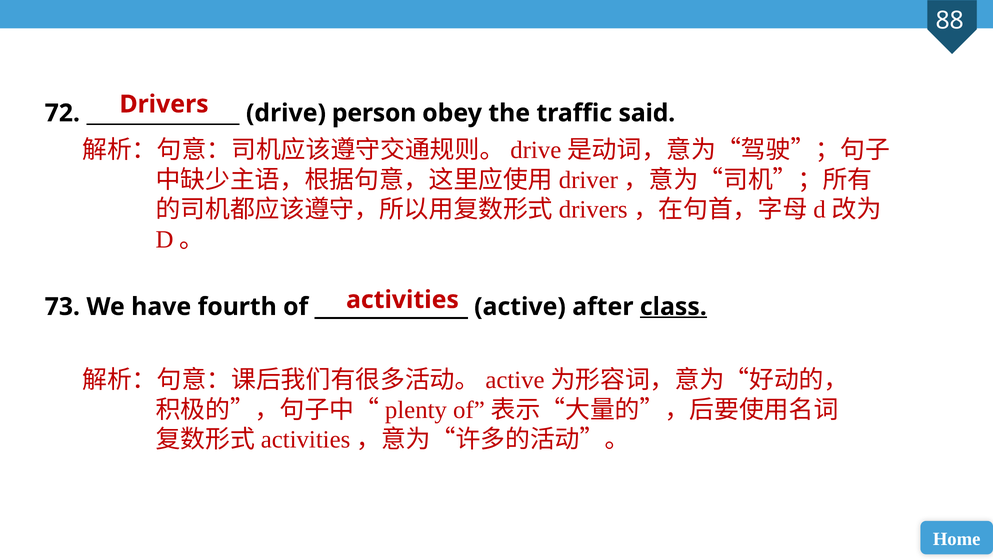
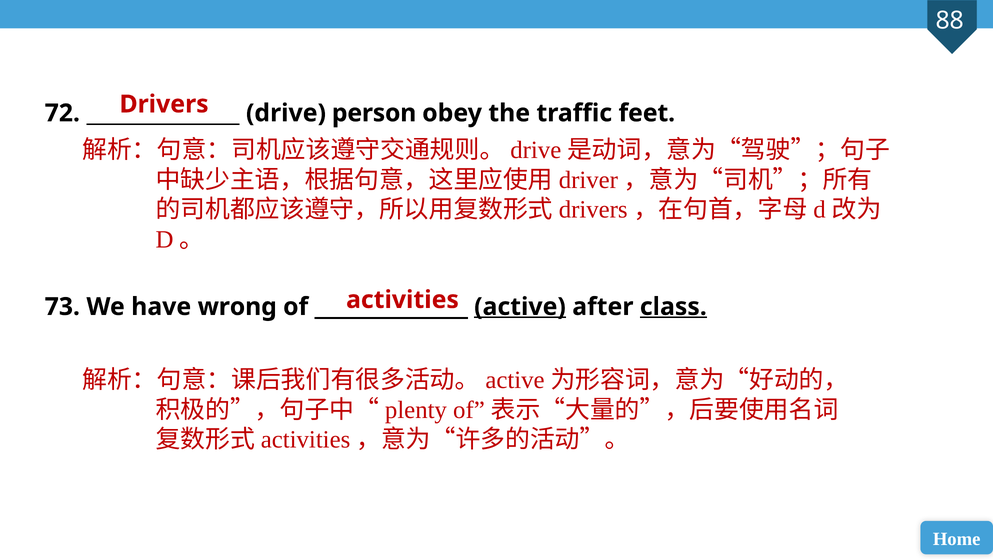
said: said -> feet
fourth: fourth -> wrong
active underline: none -> present
